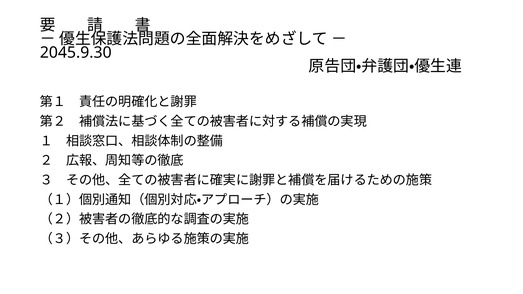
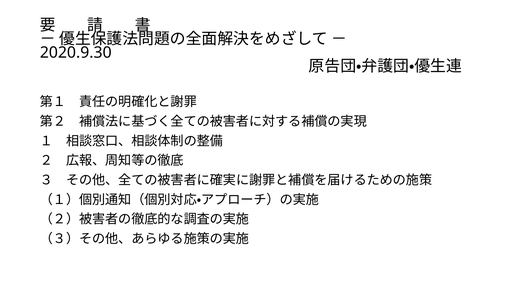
2045.9.30: 2045.9.30 -> 2020.9.30
